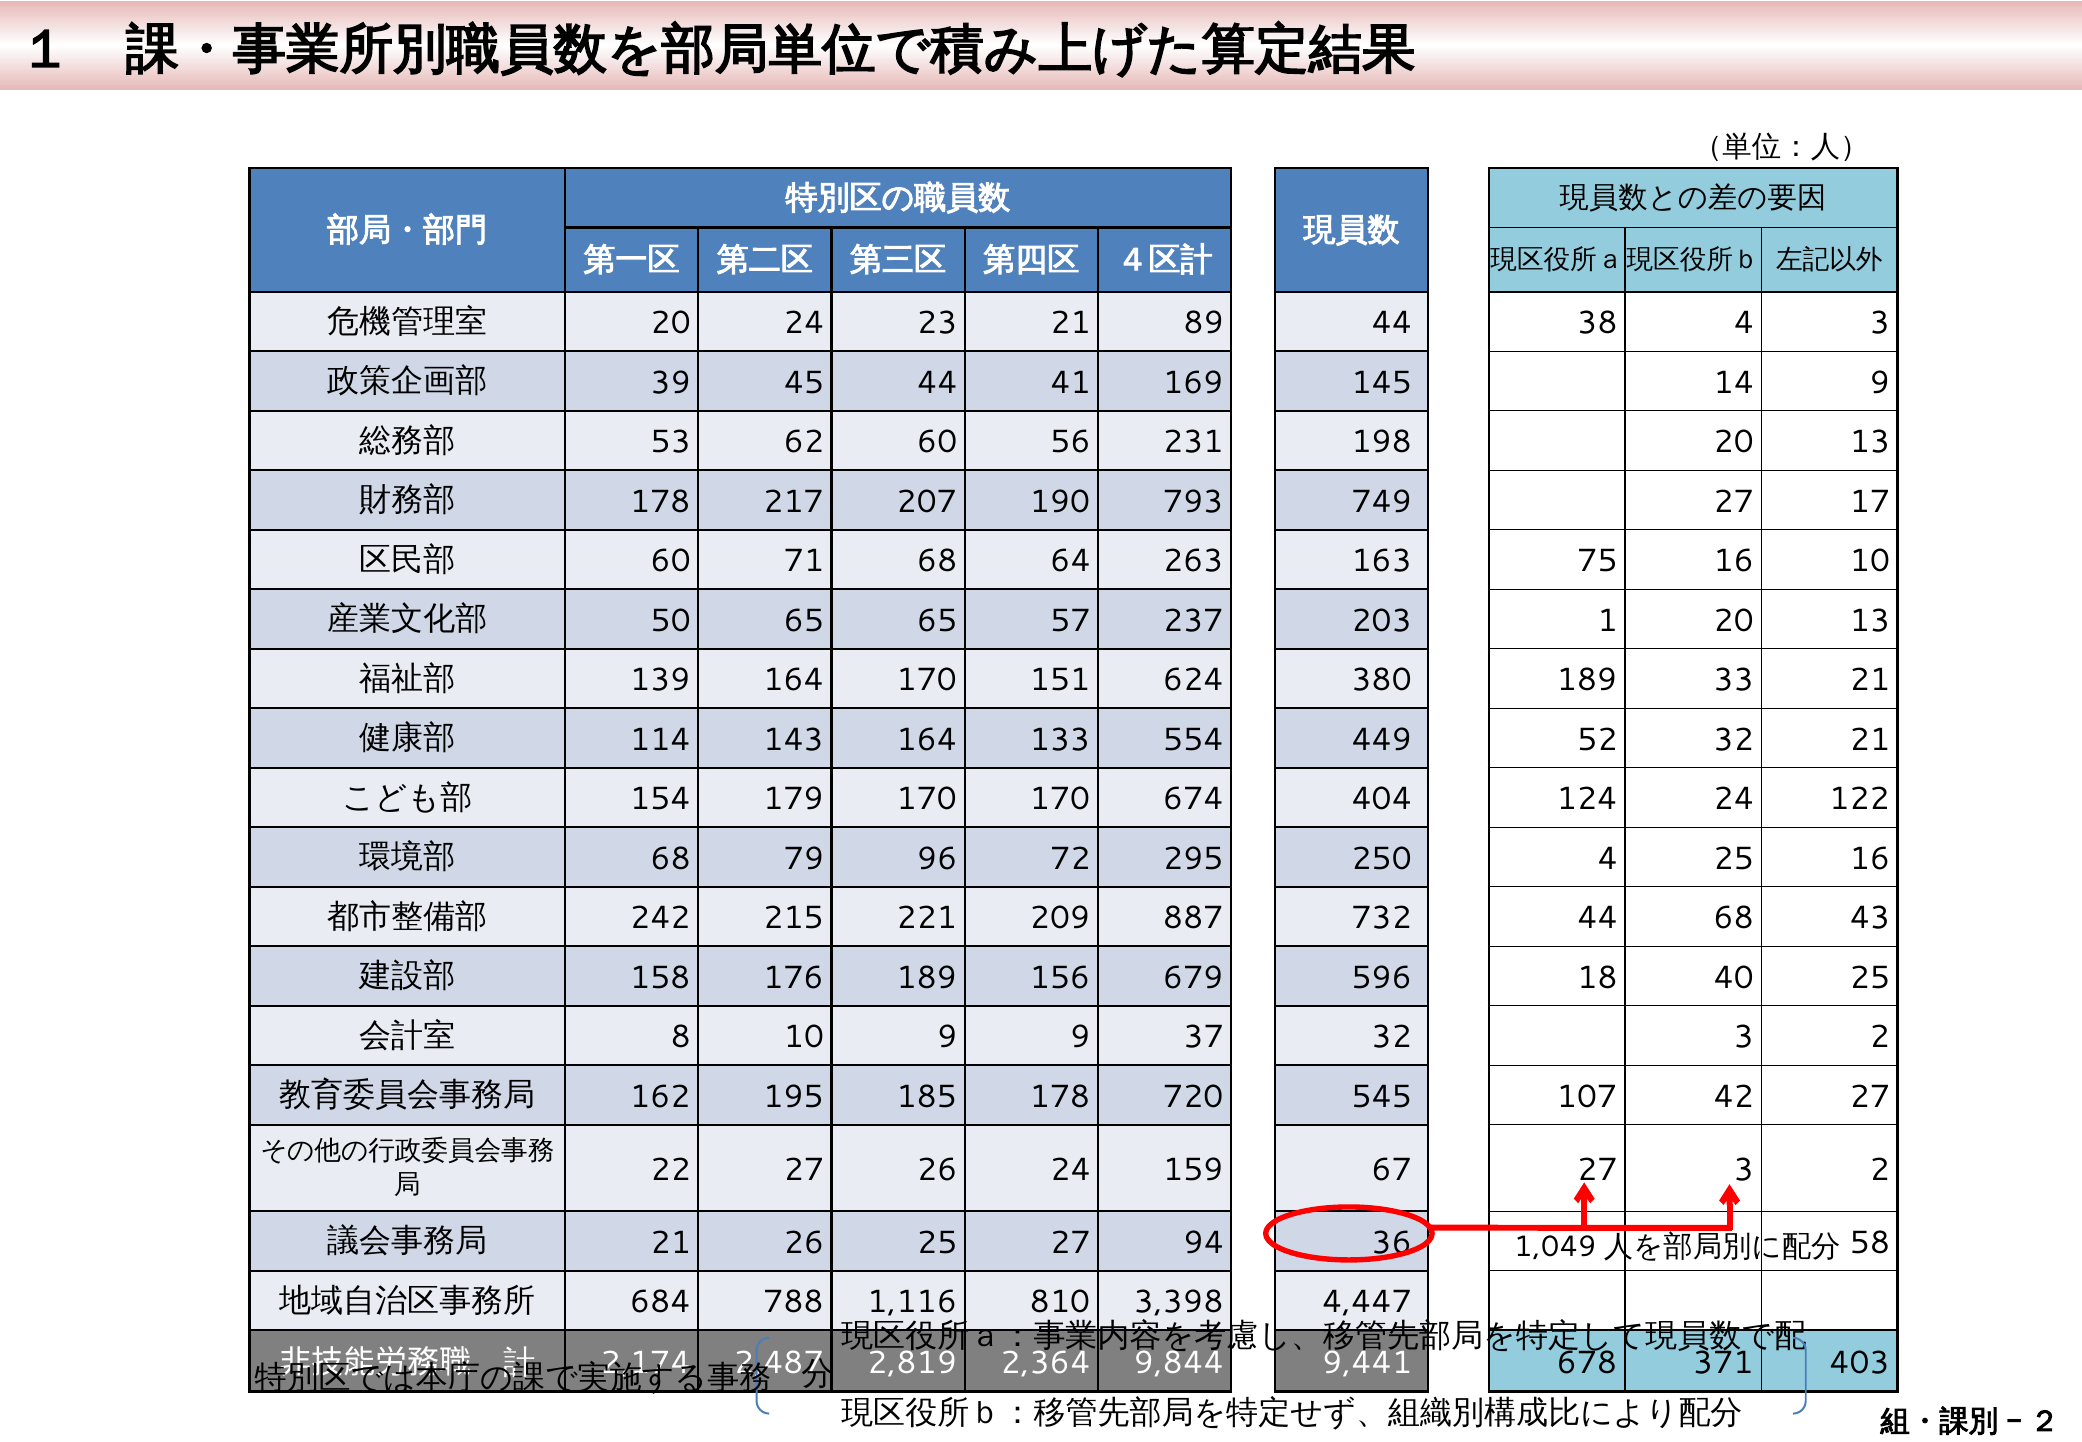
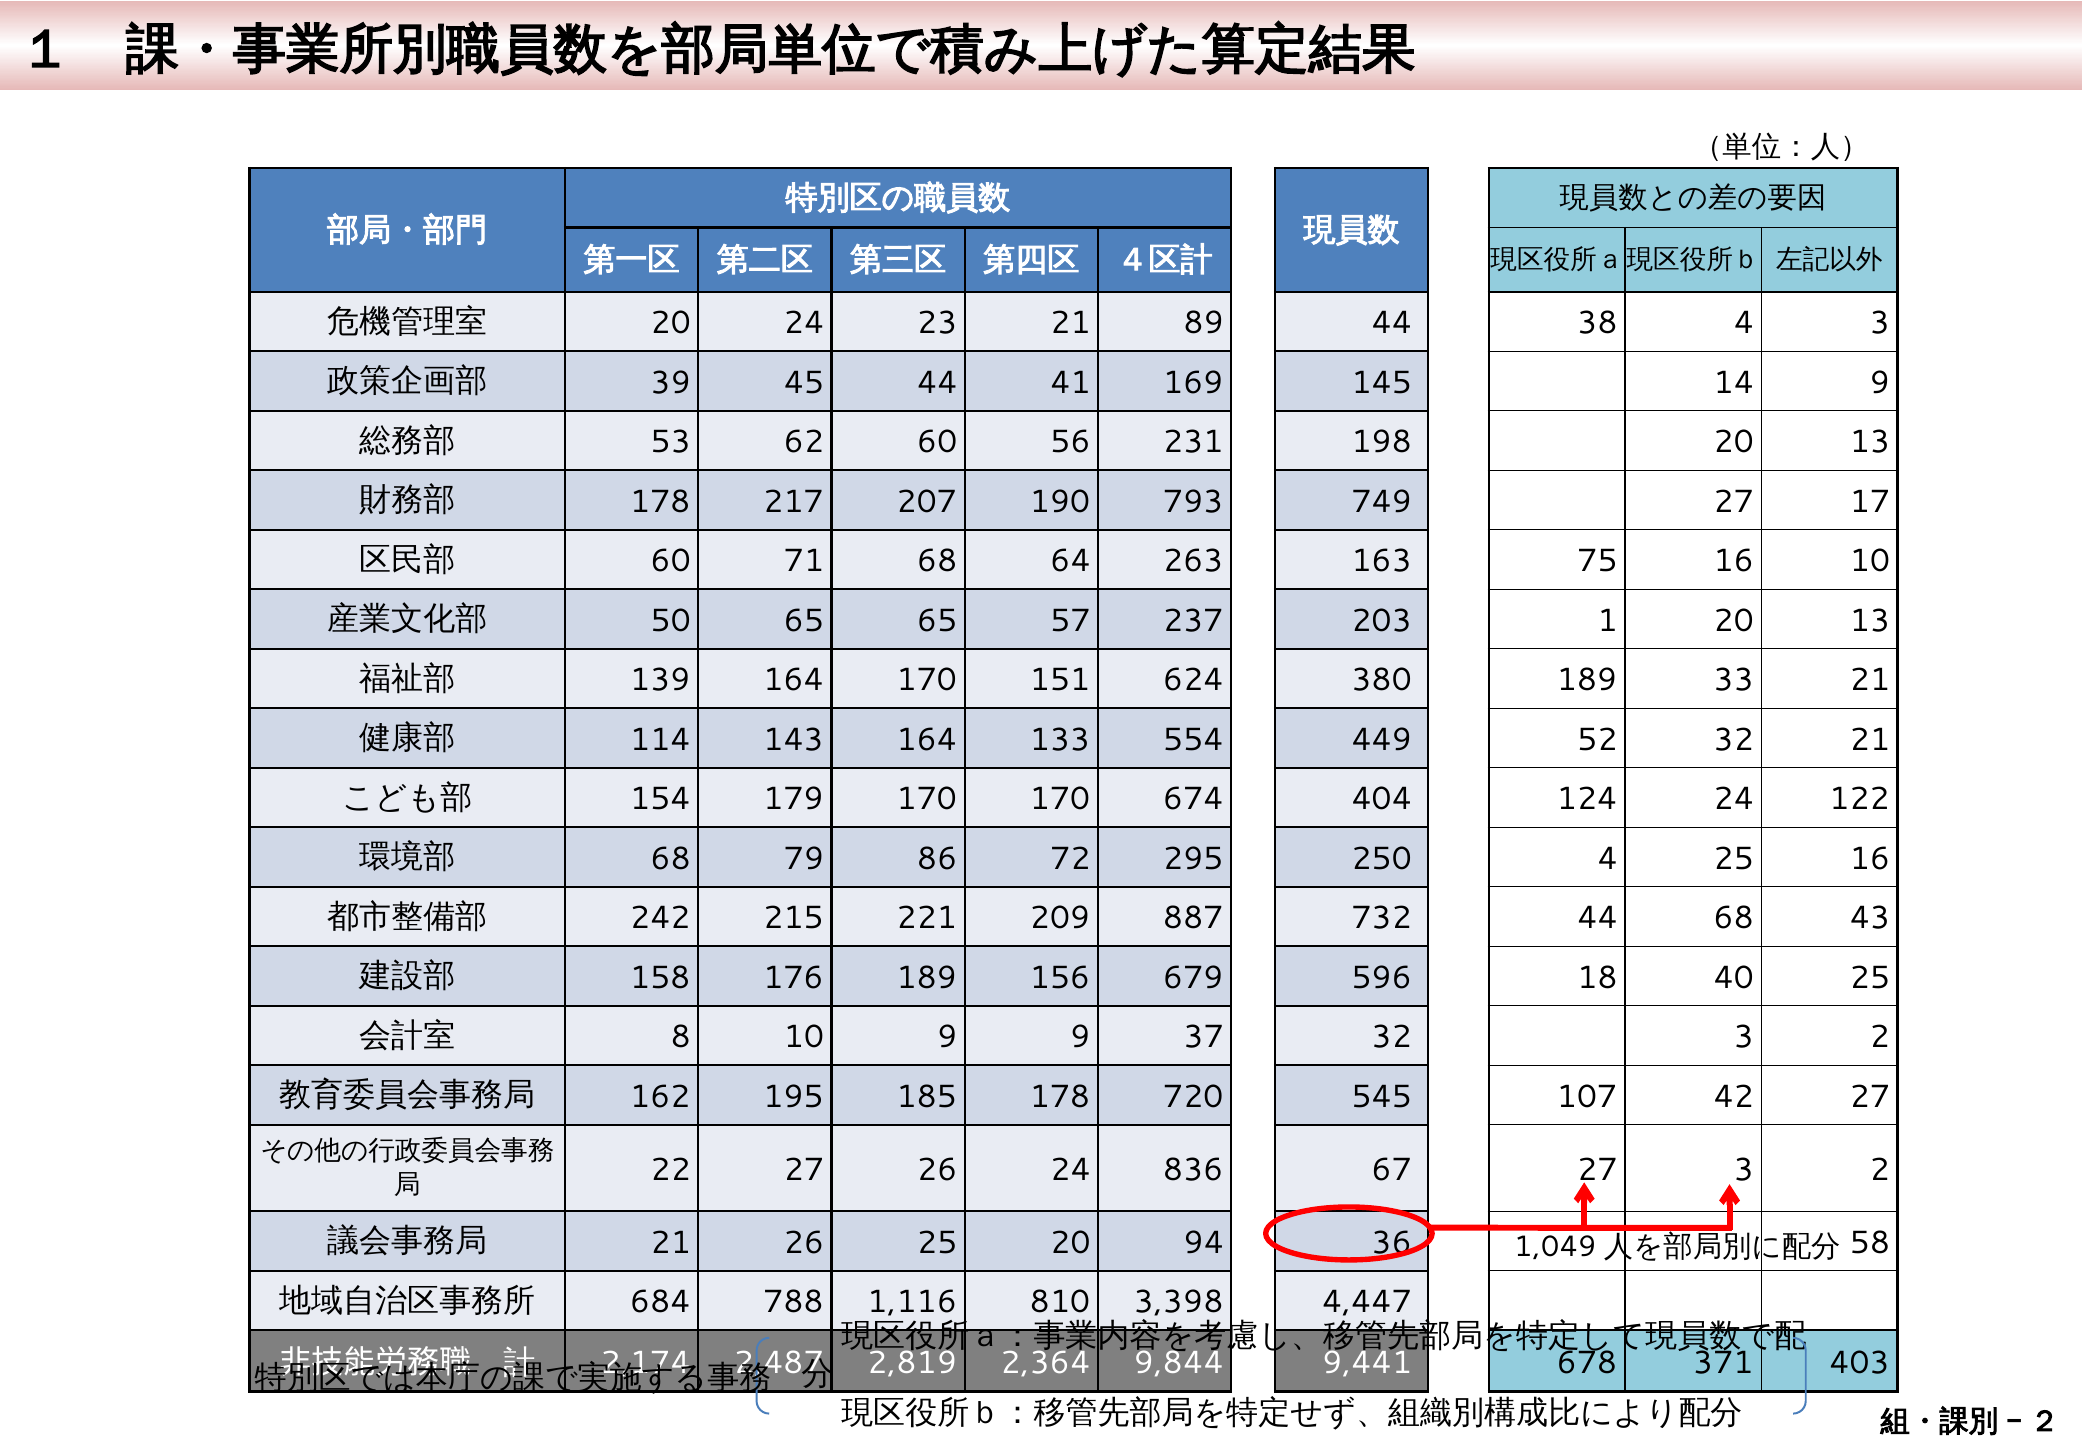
96: 96 -> 86
159: 159 -> 836
25 27: 27 -> 20
